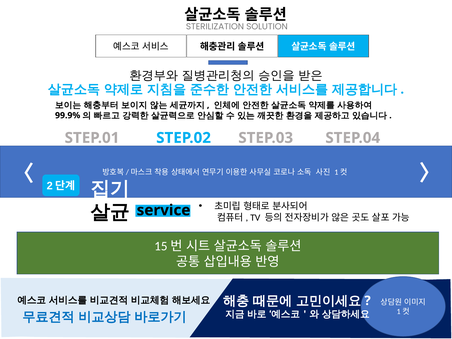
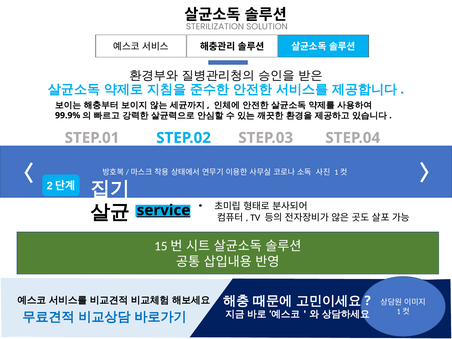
service underline: none -> present
